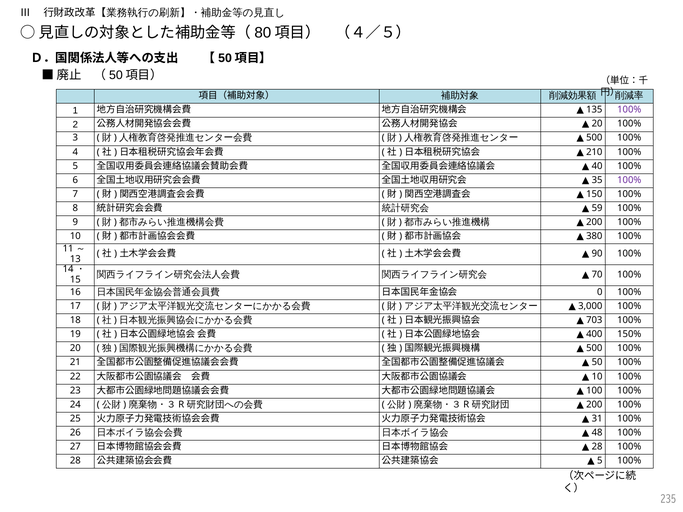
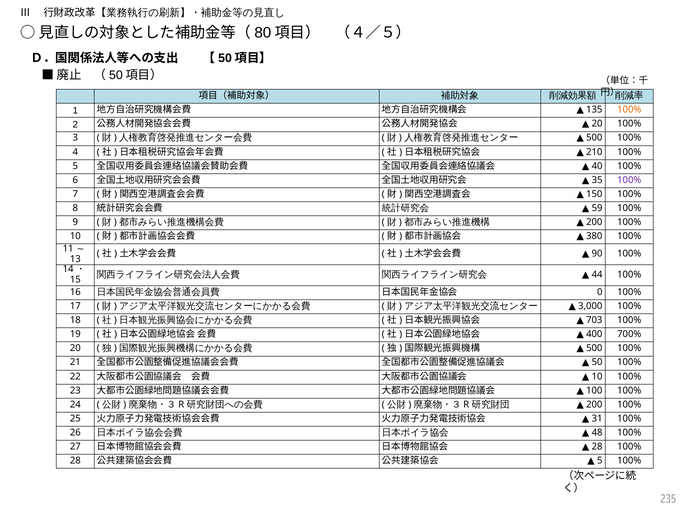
100% at (629, 110) colour: purple -> orange
70: 70 -> 44
150%: 150% -> 700%
